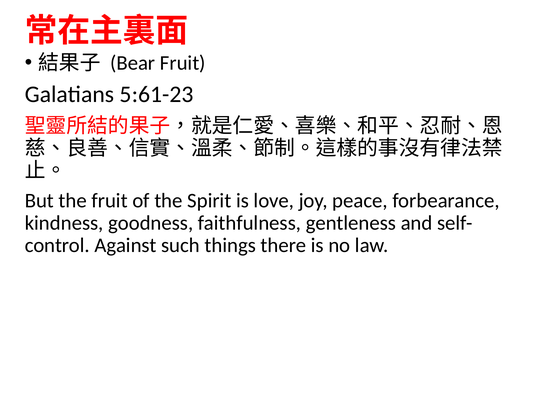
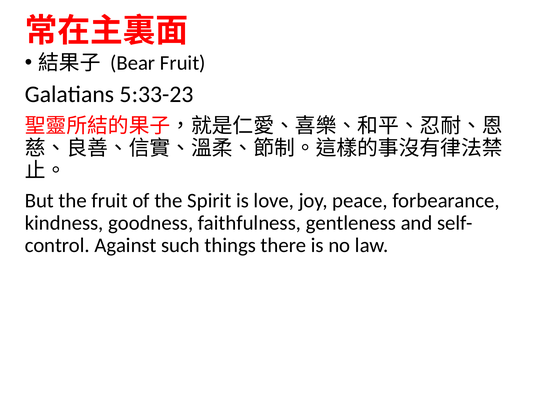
5:61-23: 5:61-23 -> 5:33-23
